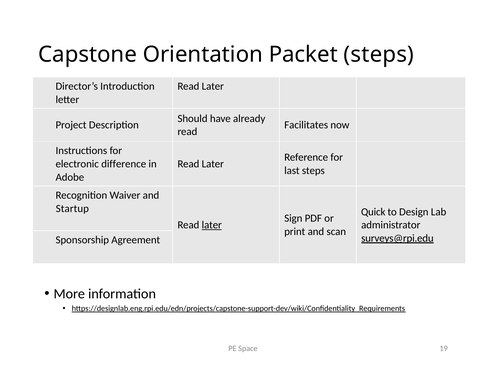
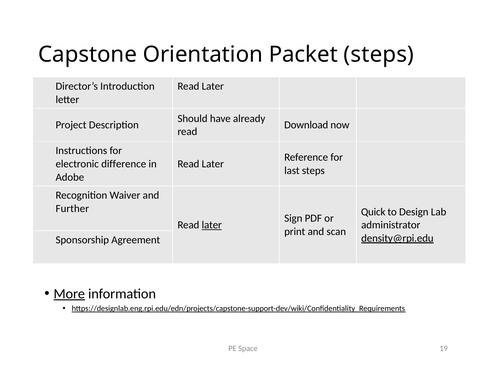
Facilitates: Facilitates -> Download
Startup: Startup -> Further
surveys@rpi.edu: surveys@rpi.edu -> density@rpi.edu
More underline: none -> present
